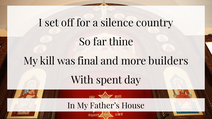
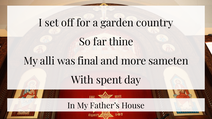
silence: silence -> garden
kill: kill -> alli
builders: builders -> sameten
